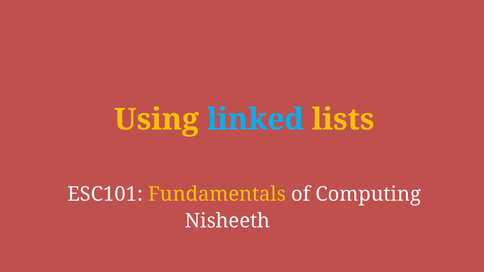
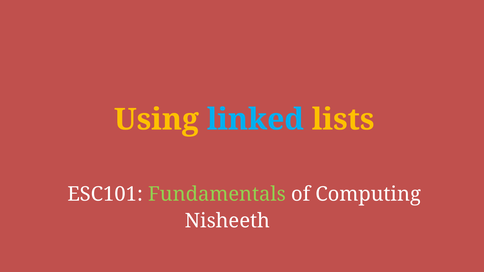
Fundamentals colour: yellow -> light green
